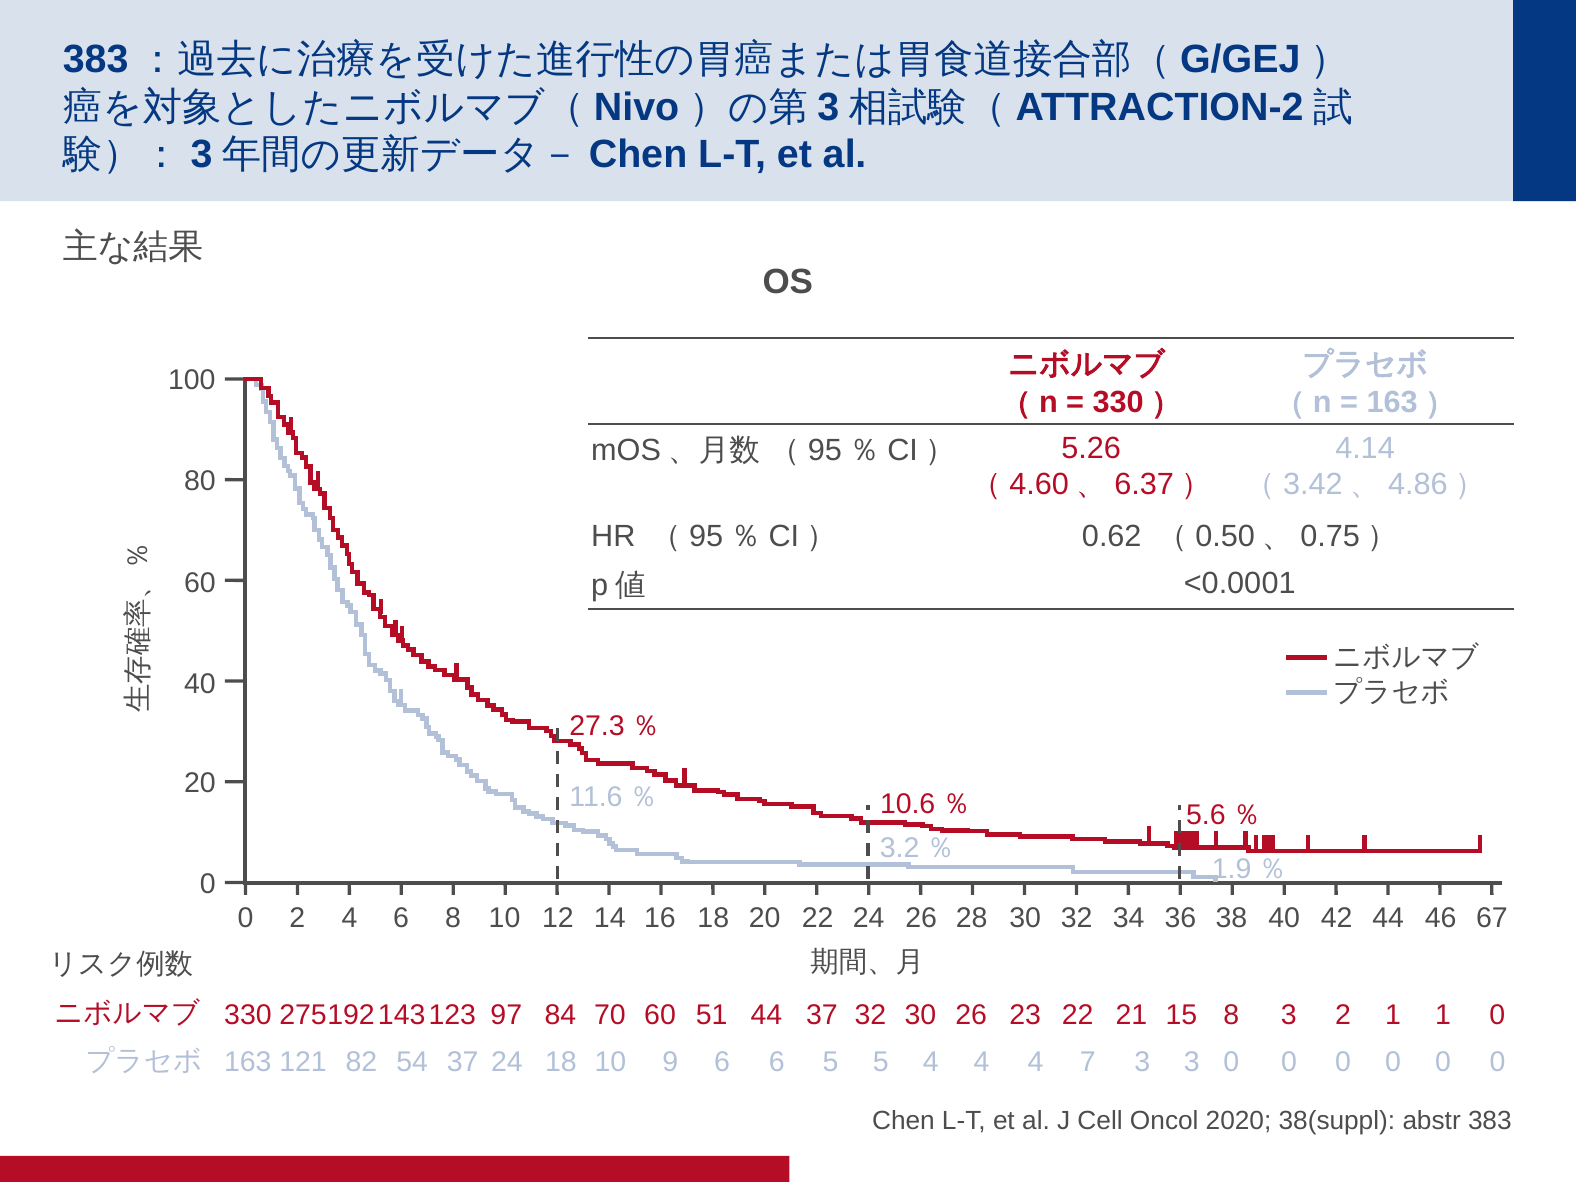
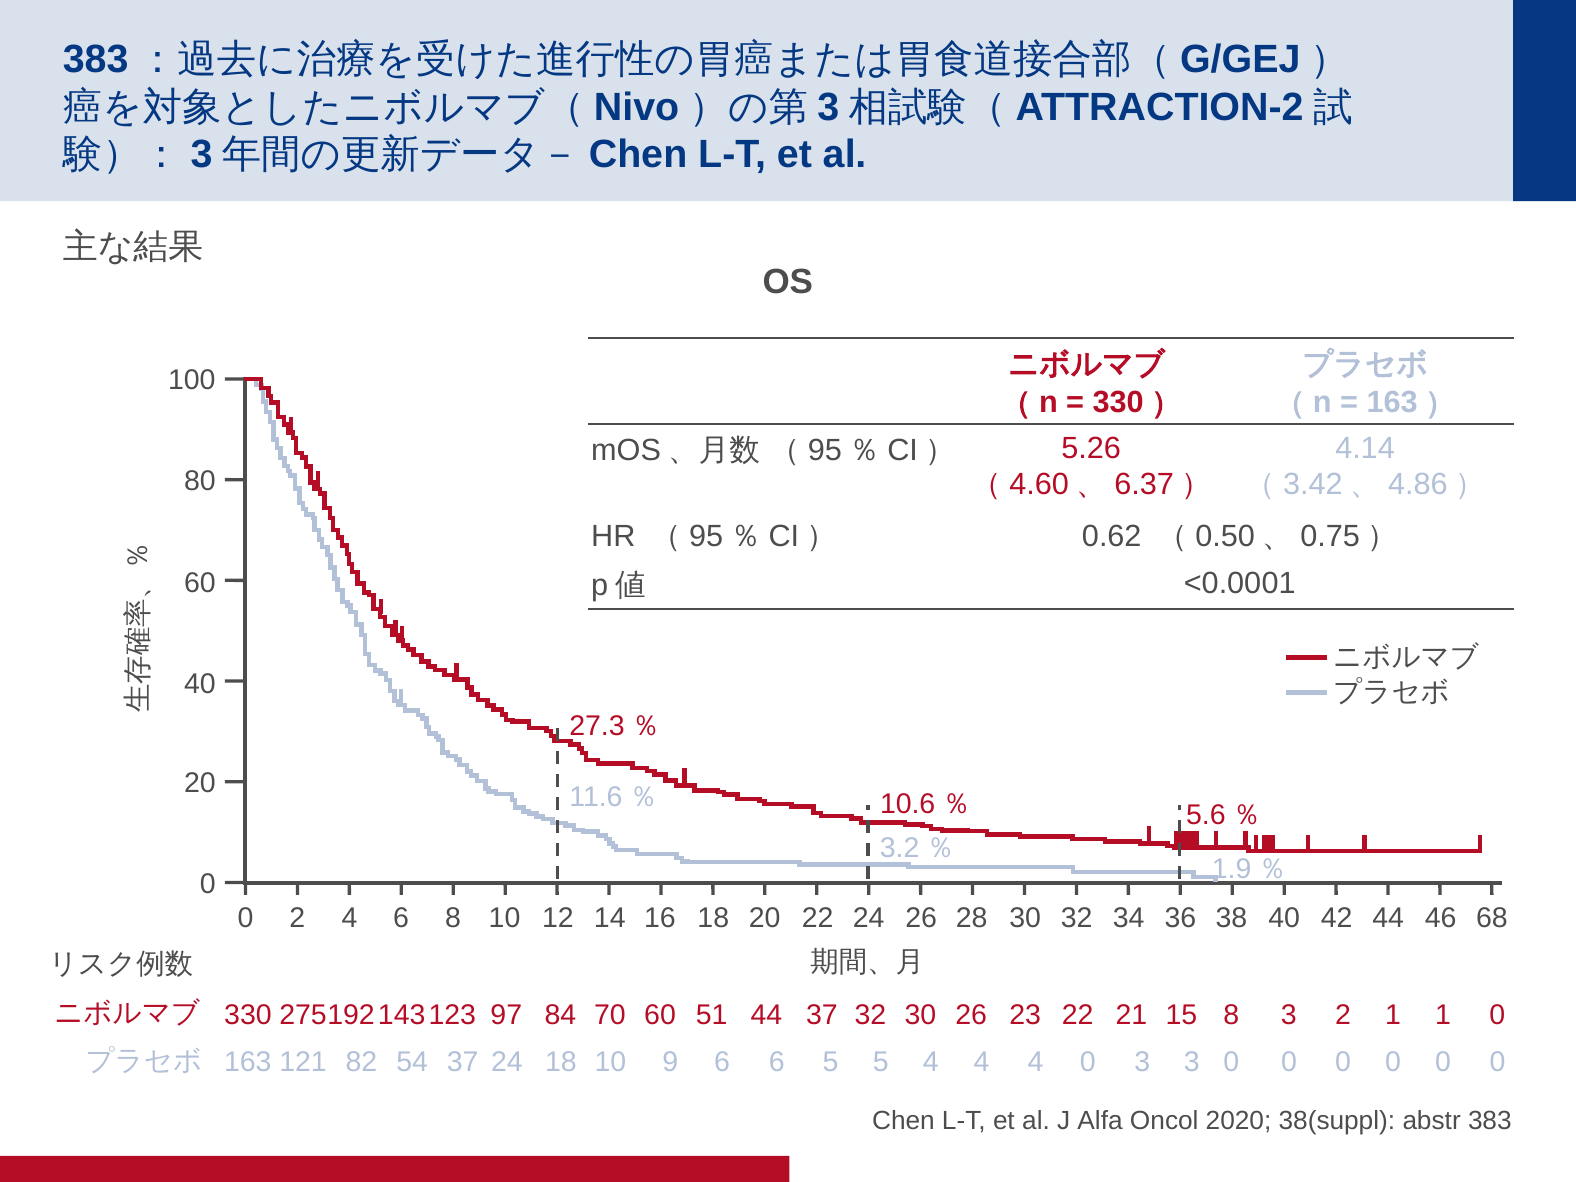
67: 67 -> 68
4 7: 7 -> 0
Cell: Cell -> Alfa
